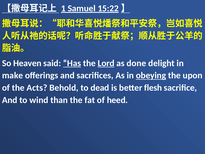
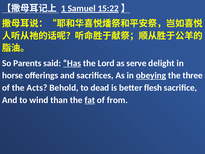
Heaven: Heaven -> Parents
Lord underline: present -> none
done: done -> serve
make: make -> horse
upon: upon -> three
fat underline: none -> present
heed: heed -> from
